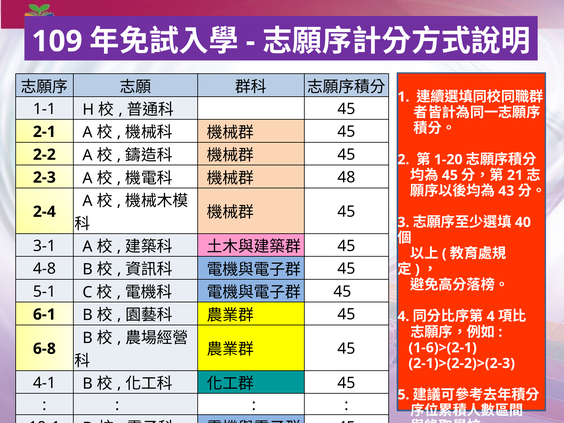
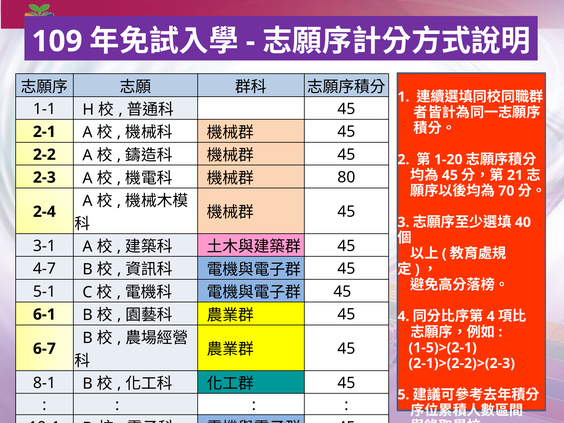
48: 48 -> 80
43: 43 -> 70
4-8: 4-8 -> 4-7
1-6)>(2-1: 1-6)>(2-1 -> 1-5)>(2-1
6-8: 6-8 -> 6-7
4-1: 4-1 -> 8-1
